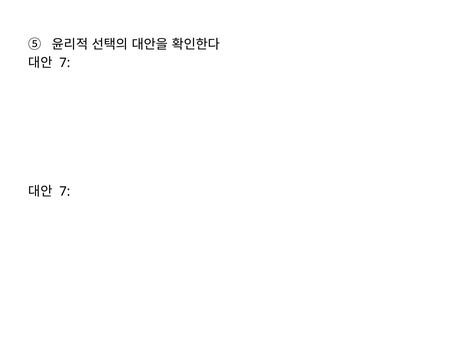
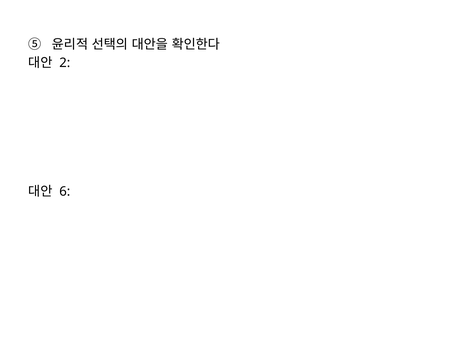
7 at (65, 63): 7 -> 2
7 at (65, 191): 7 -> 6
